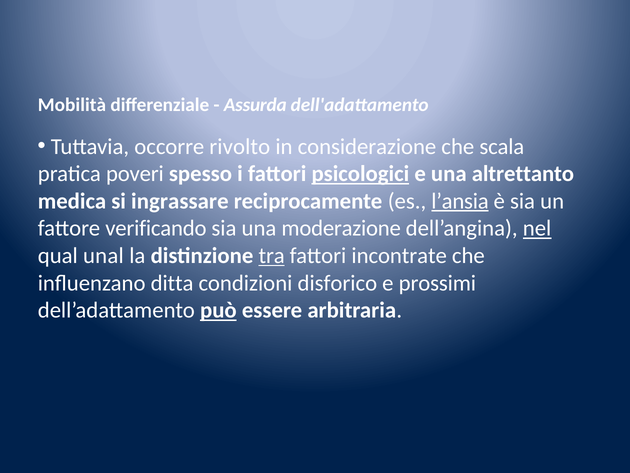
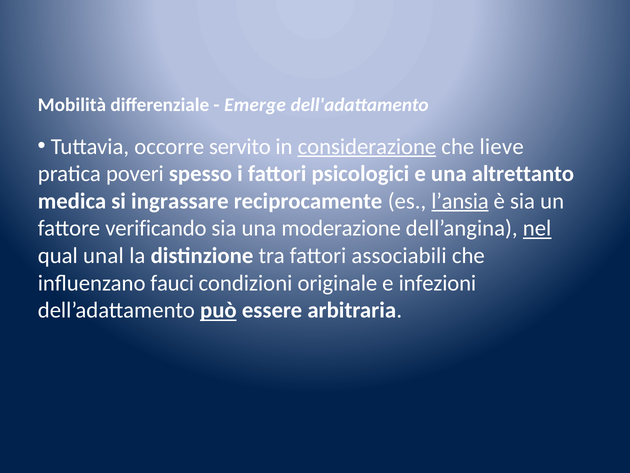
Assurda: Assurda -> Emerge
rivolto: rivolto -> servito
considerazione underline: none -> present
scala: scala -> lieve
psicologici underline: present -> none
tra underline: present -> none
incontrate: incontrate -> associabili
ditta: ditta -> fauci
disforico: disforico -> originale
prossimi: prossimi -> infezioni
